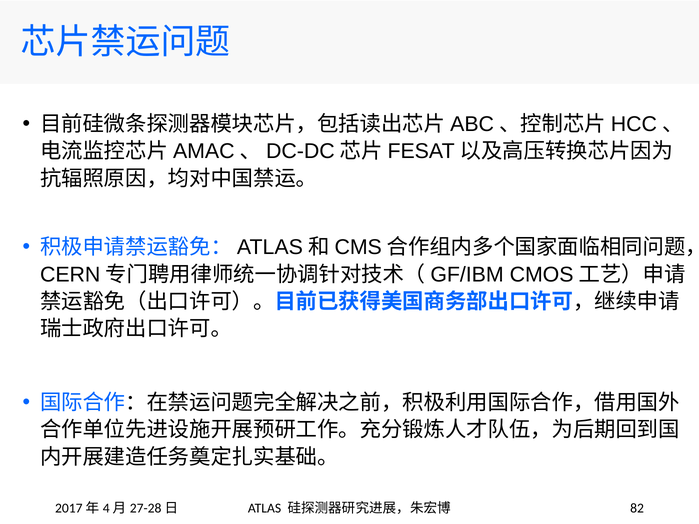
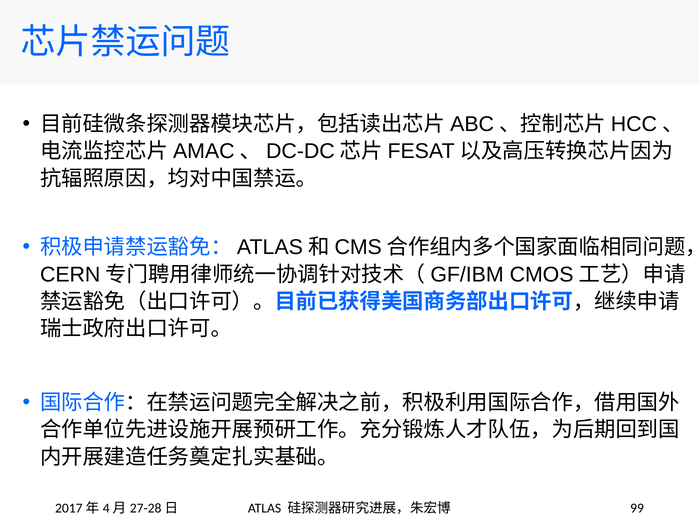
82: 82 -> 99
